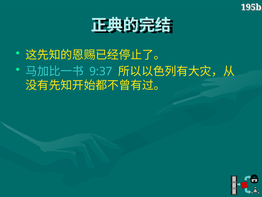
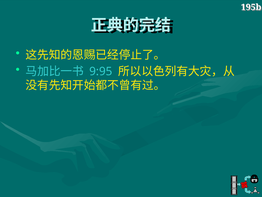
9:37: 9:37 -> 9:95
